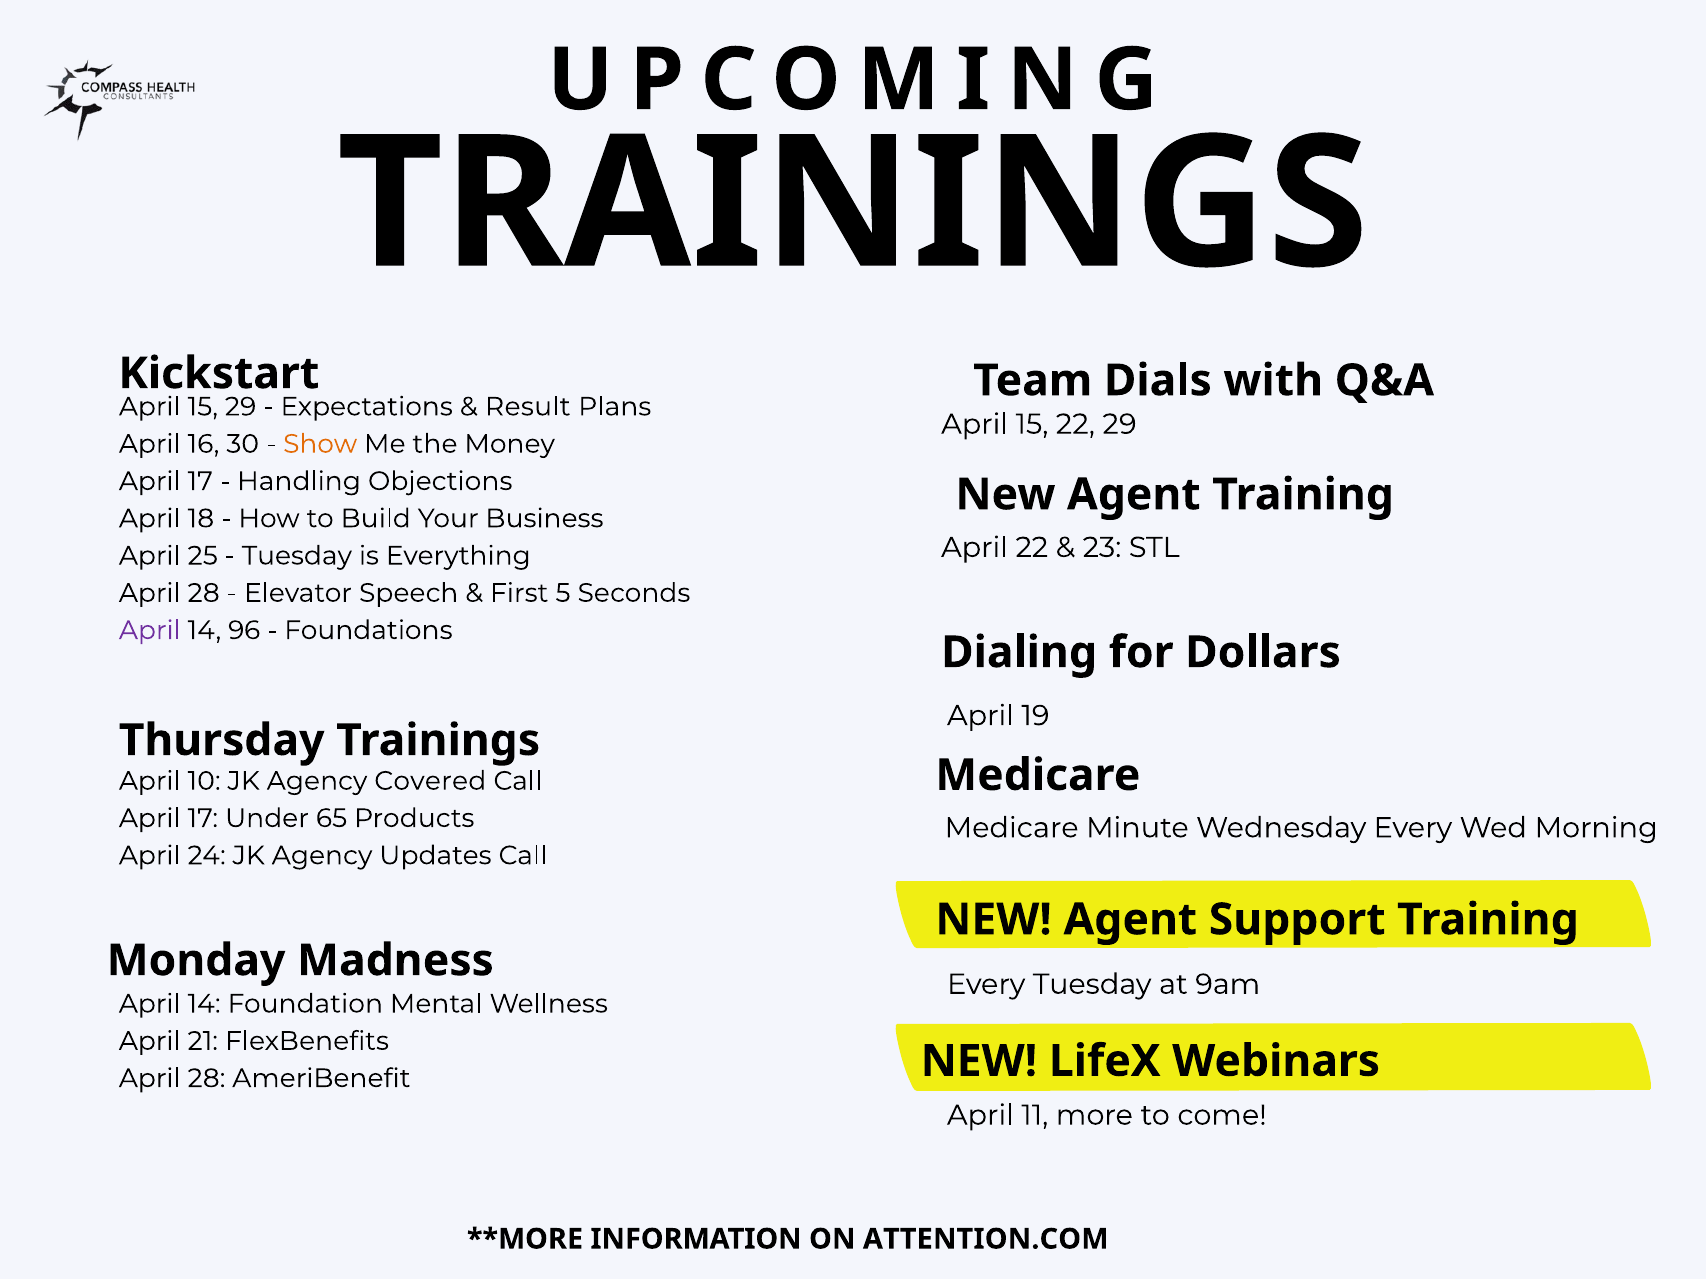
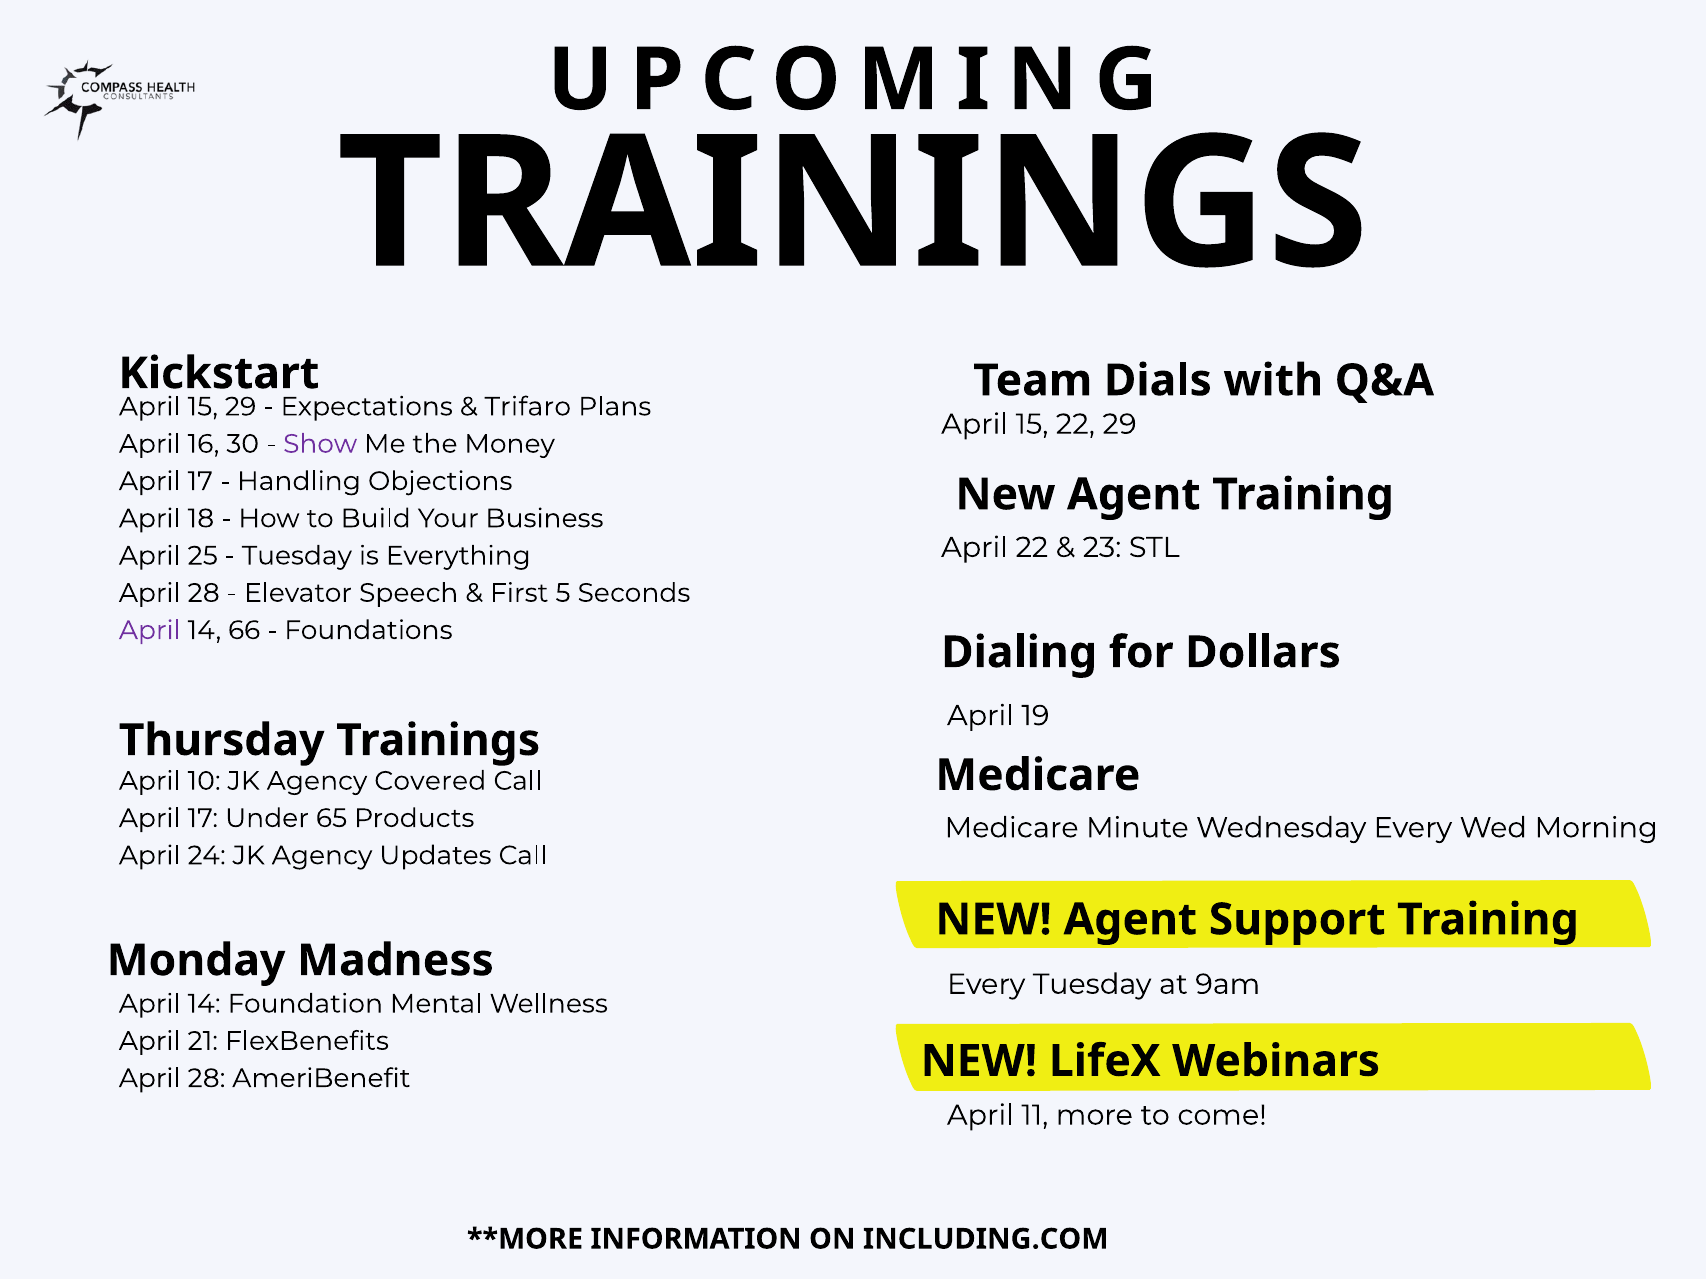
Result: Result -> Trifaro
Show colour: orange -> purple
96: 96 -> 66
ATTENTION.COM: ATTENTION.COM -> INCLUDING.COM
